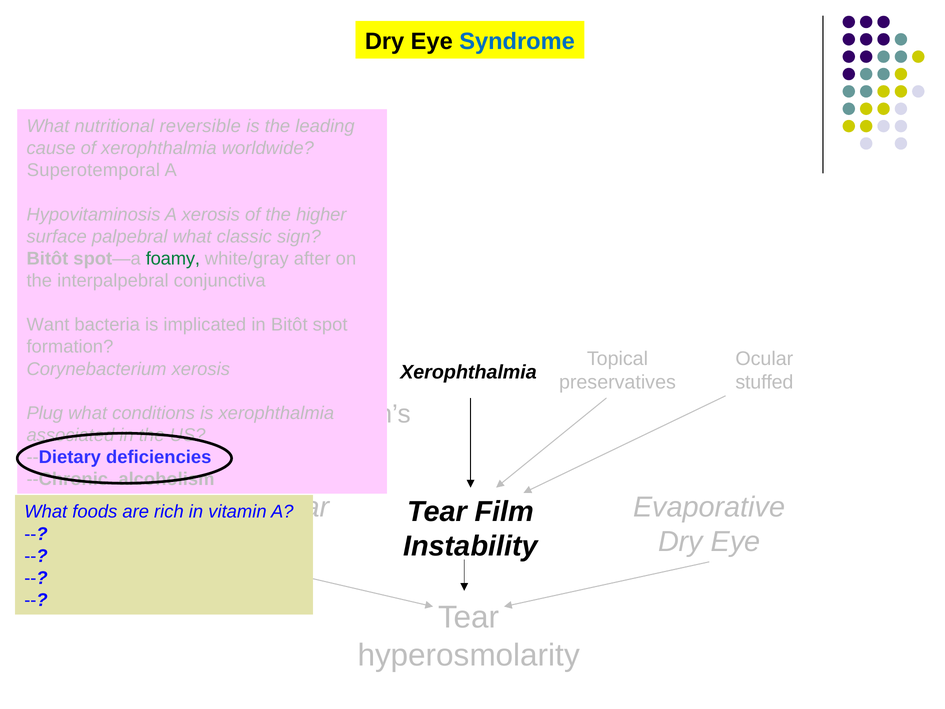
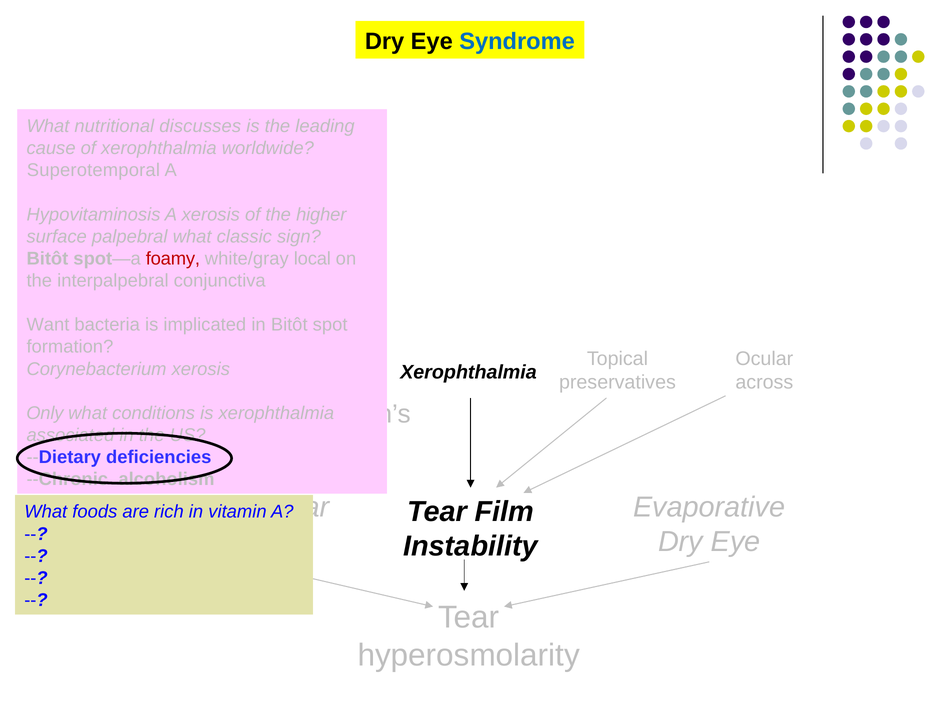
reversible: reversible -> discusses
foamy colour: green -> red
after: after -> local
stuffed: stuffed -> across
Plug: Plug -> Only
